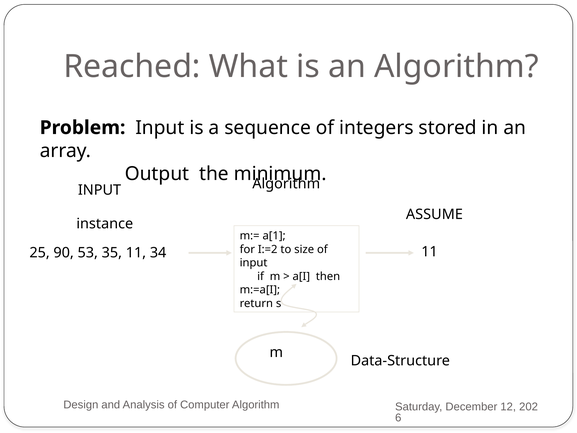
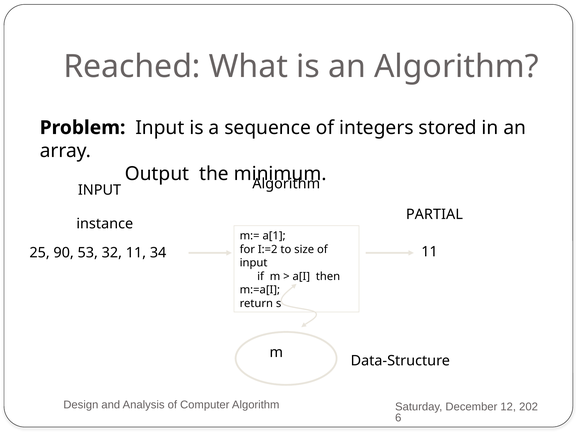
ASSUME: ASSUME -> PARTIAL
35: 35 -> 32
